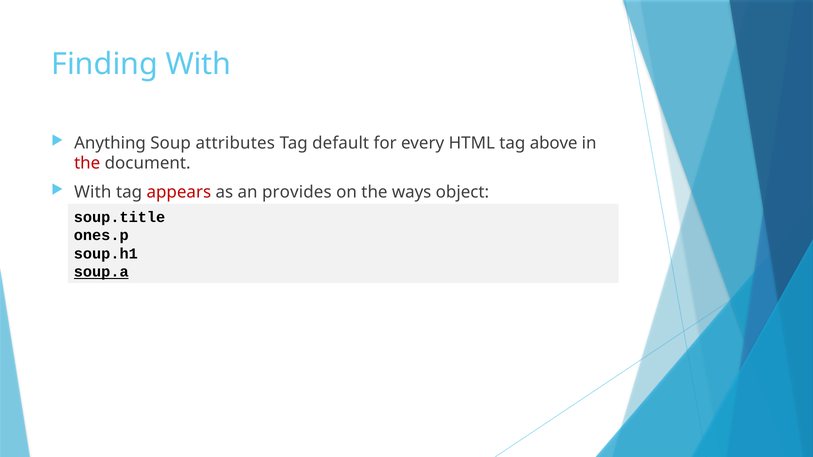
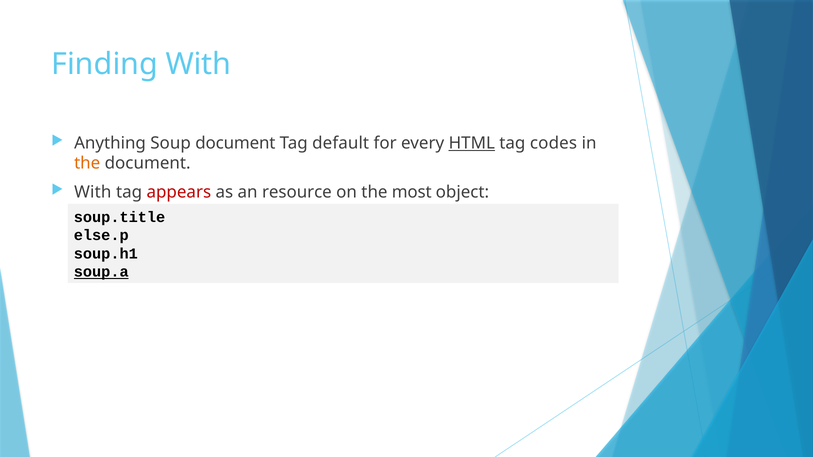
Soup attributes: attributes -> document
HTML underline: none -> present
above: above -> codes
the at (87, 163) colour: red -> orange
provides: provides -> resource
ways: ways -> most
ones.p: ones.p -> else.p
